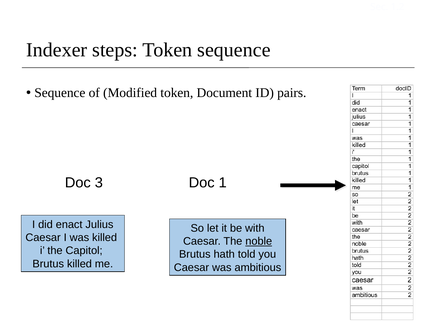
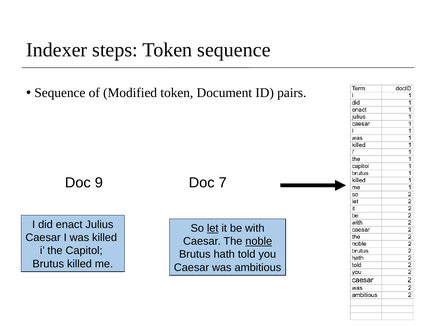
3: 3 -> 9
1: 1 -> 7
let underline: none -> present
